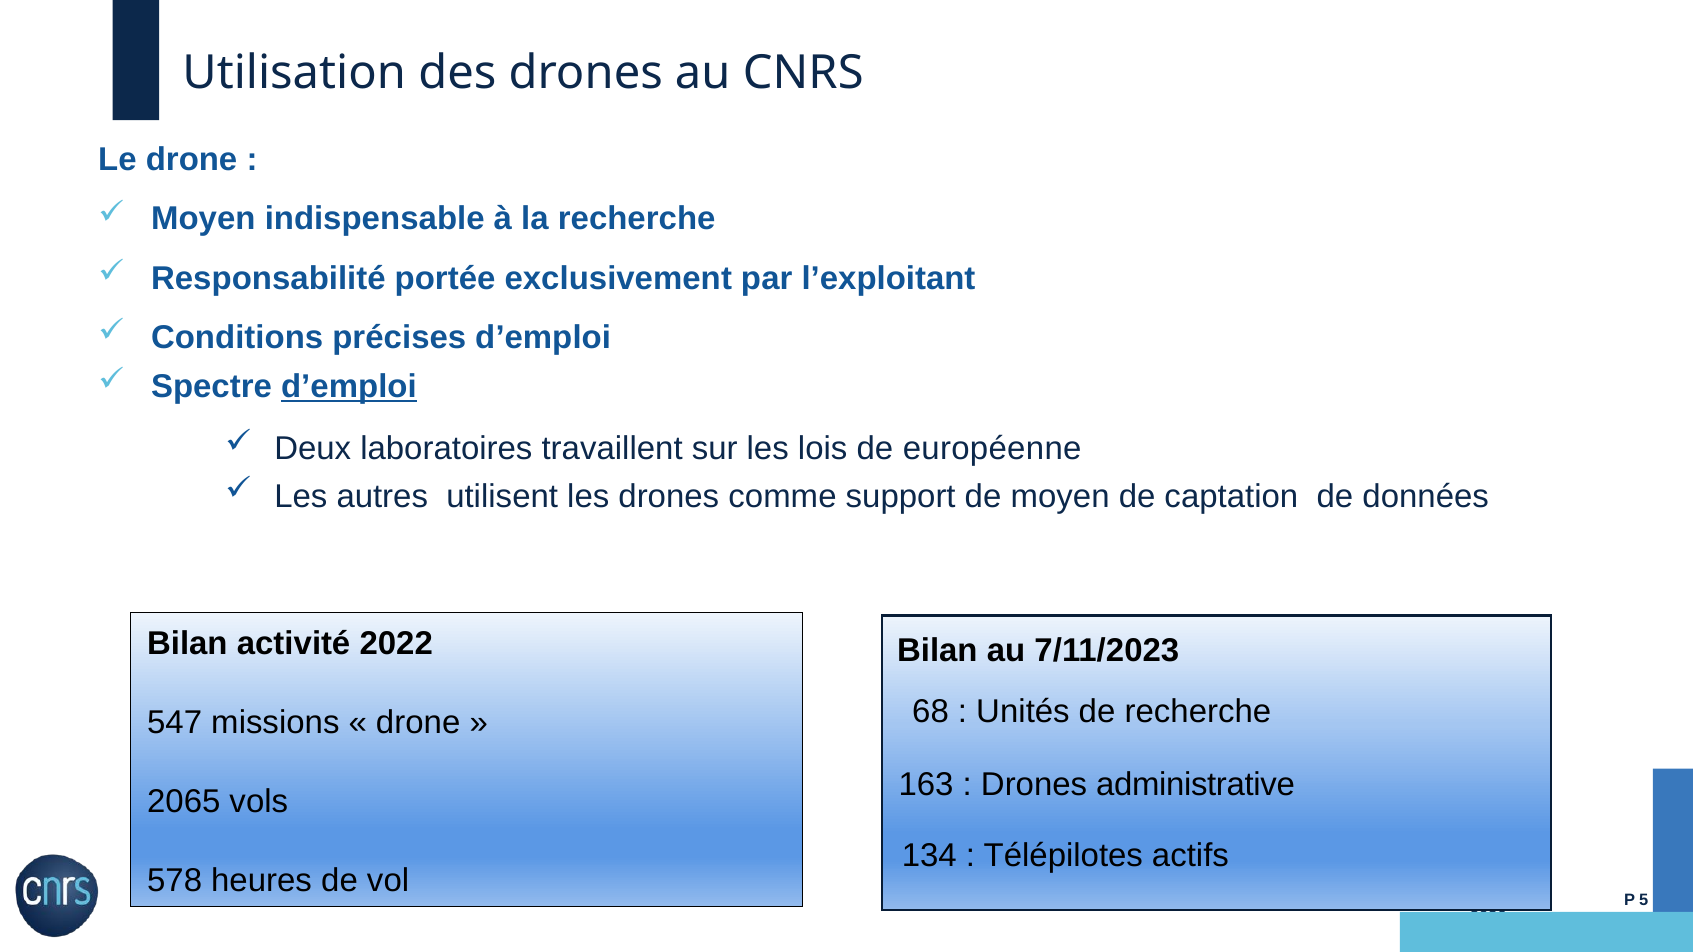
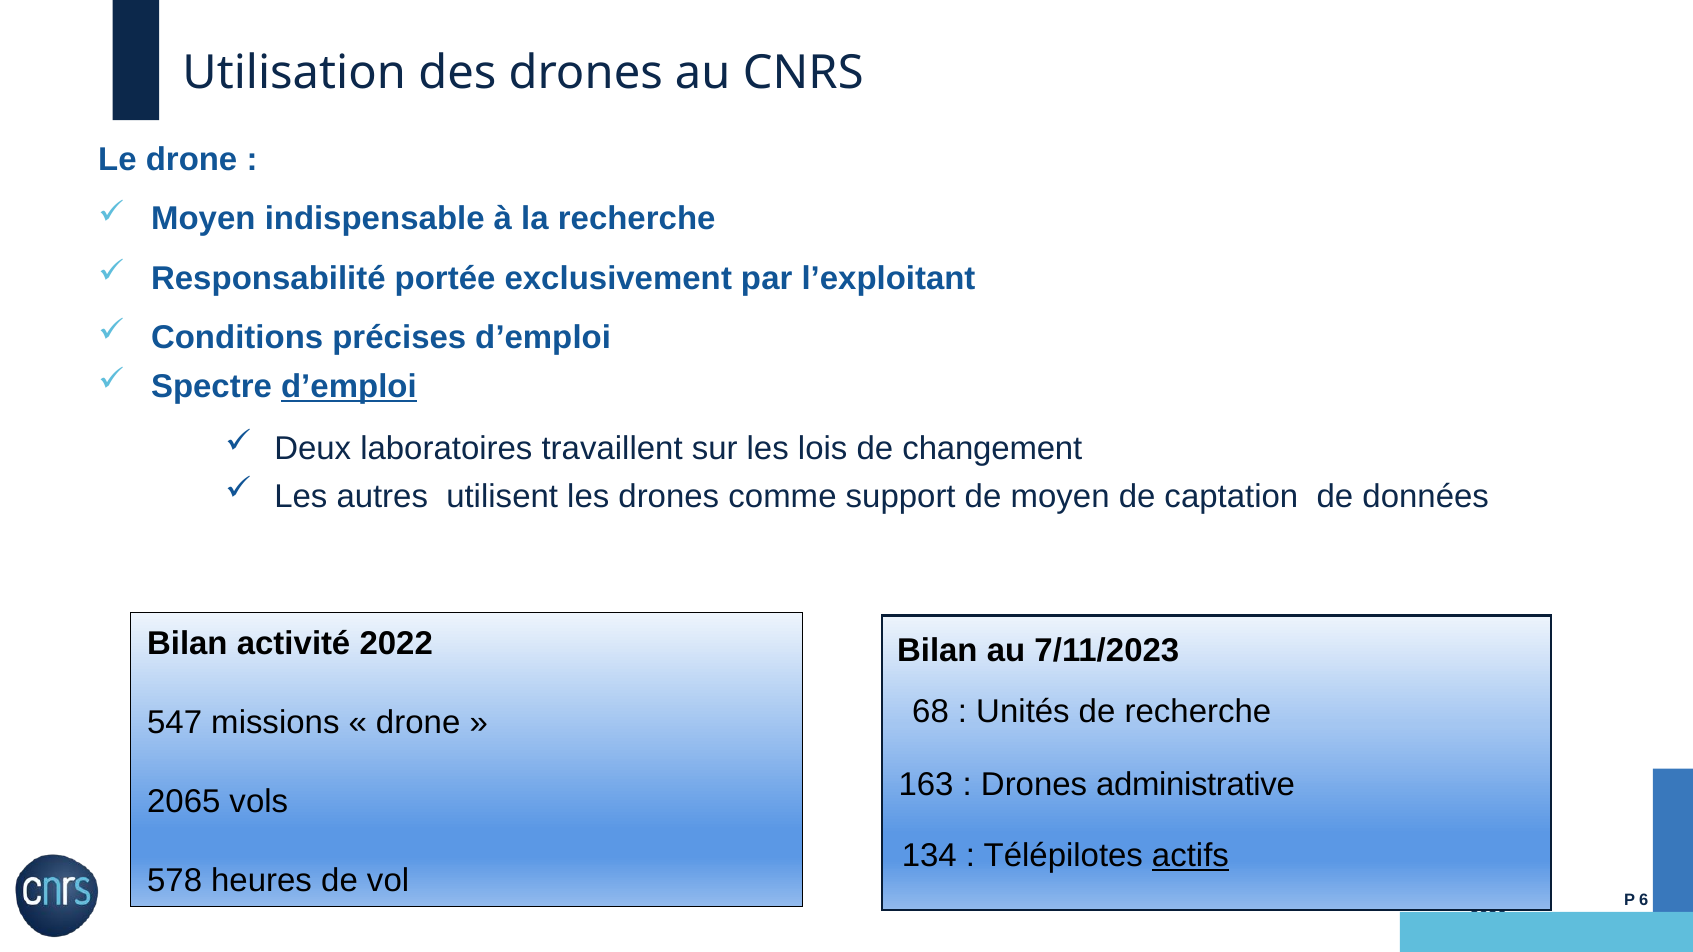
européenne: européenne -> changement
actifs underline: none -> present
5: 5 -> 6
